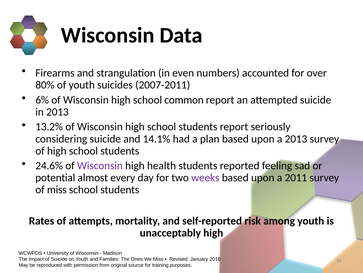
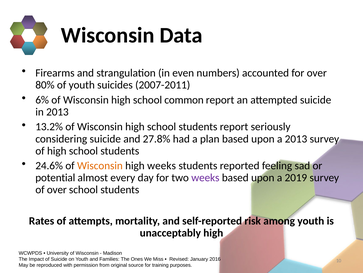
14.1%: 14.1% -> 27.8%
Wisconsin at (100, 165) colour: purple -> orange
high health: health -> weeks
2011: 2011 -> 2019
of miss: miss -> over
